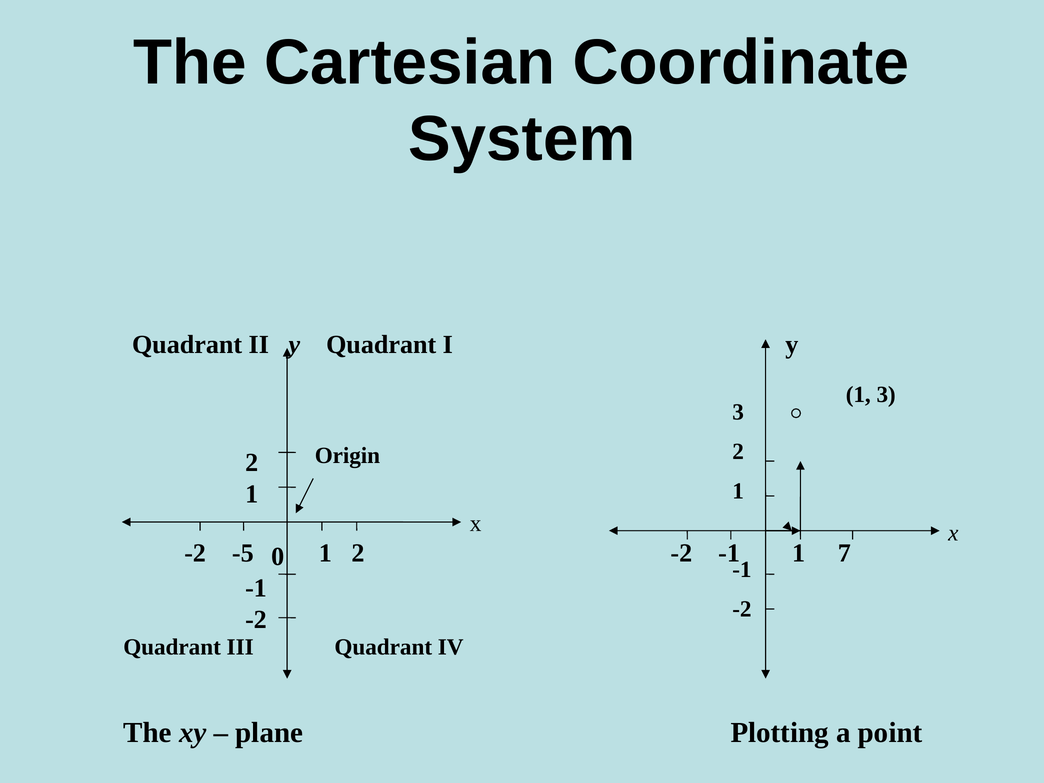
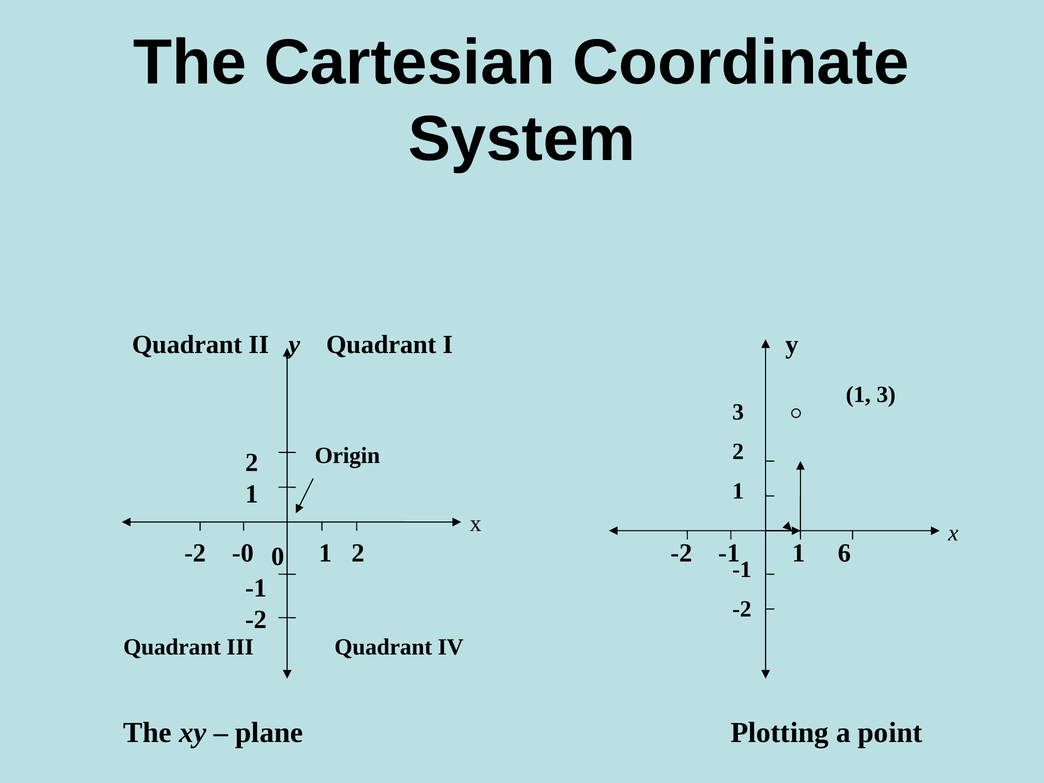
-5: -5 -> -0
7: 7 -> 6
